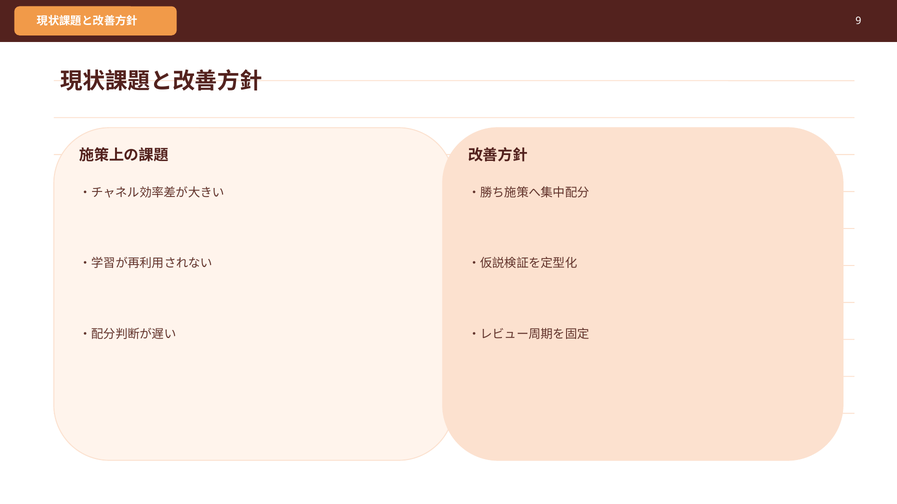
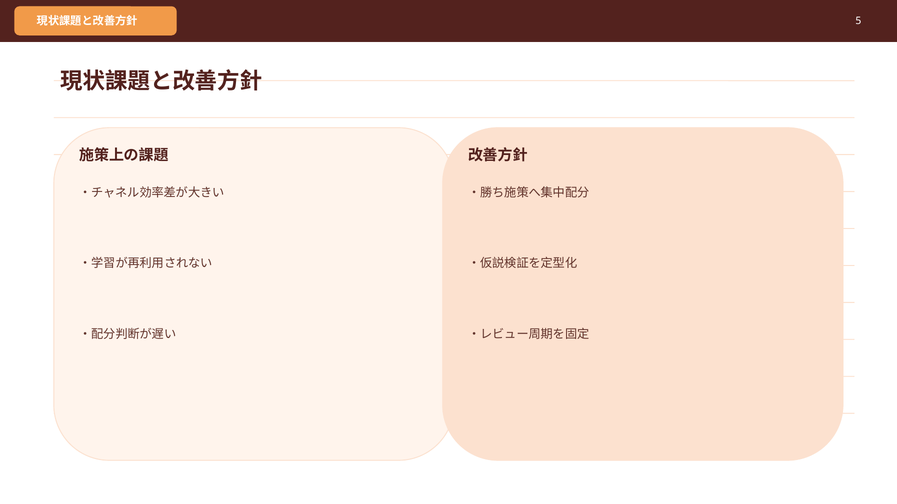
9: 9 -> 5
